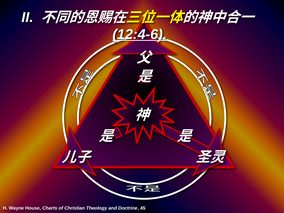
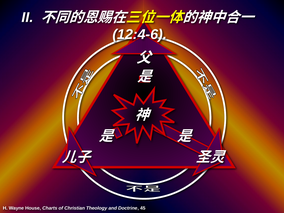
12:4-6 underline: present -> none
